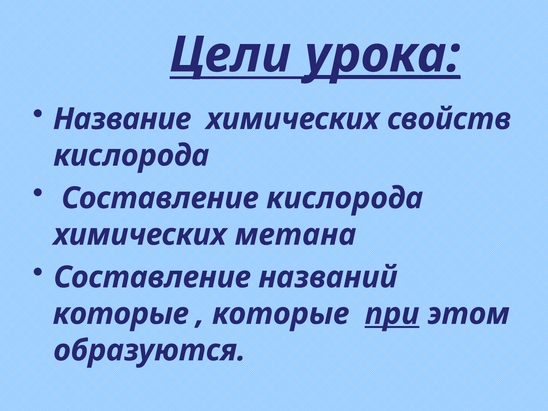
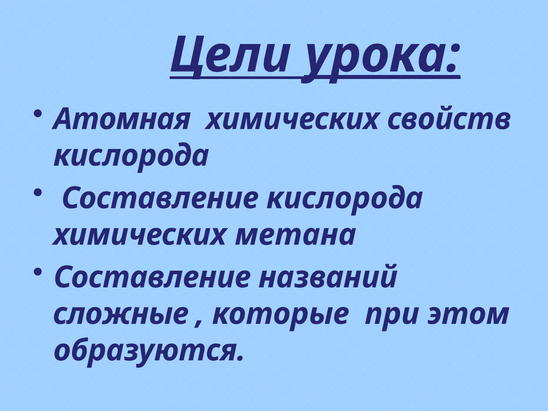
Название: Название -> Атомная
которые at (121, 314): которые -> сложные
при underline: present -> none
